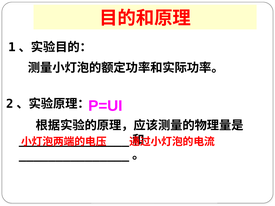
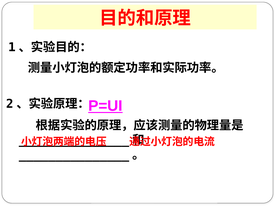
P=UI underline: none -> present
